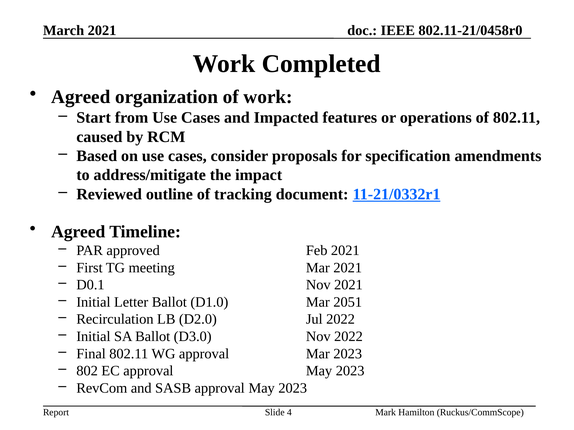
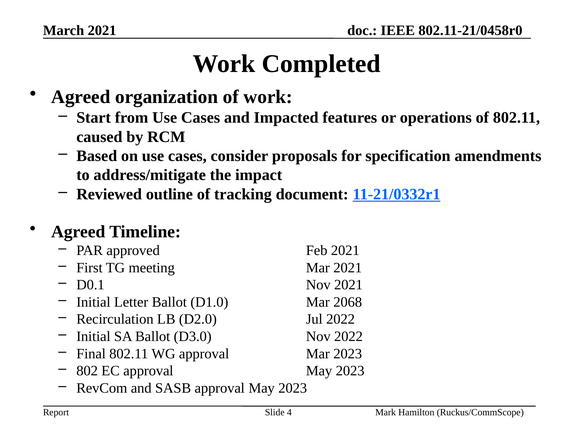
2051: 2051 -> 2068
